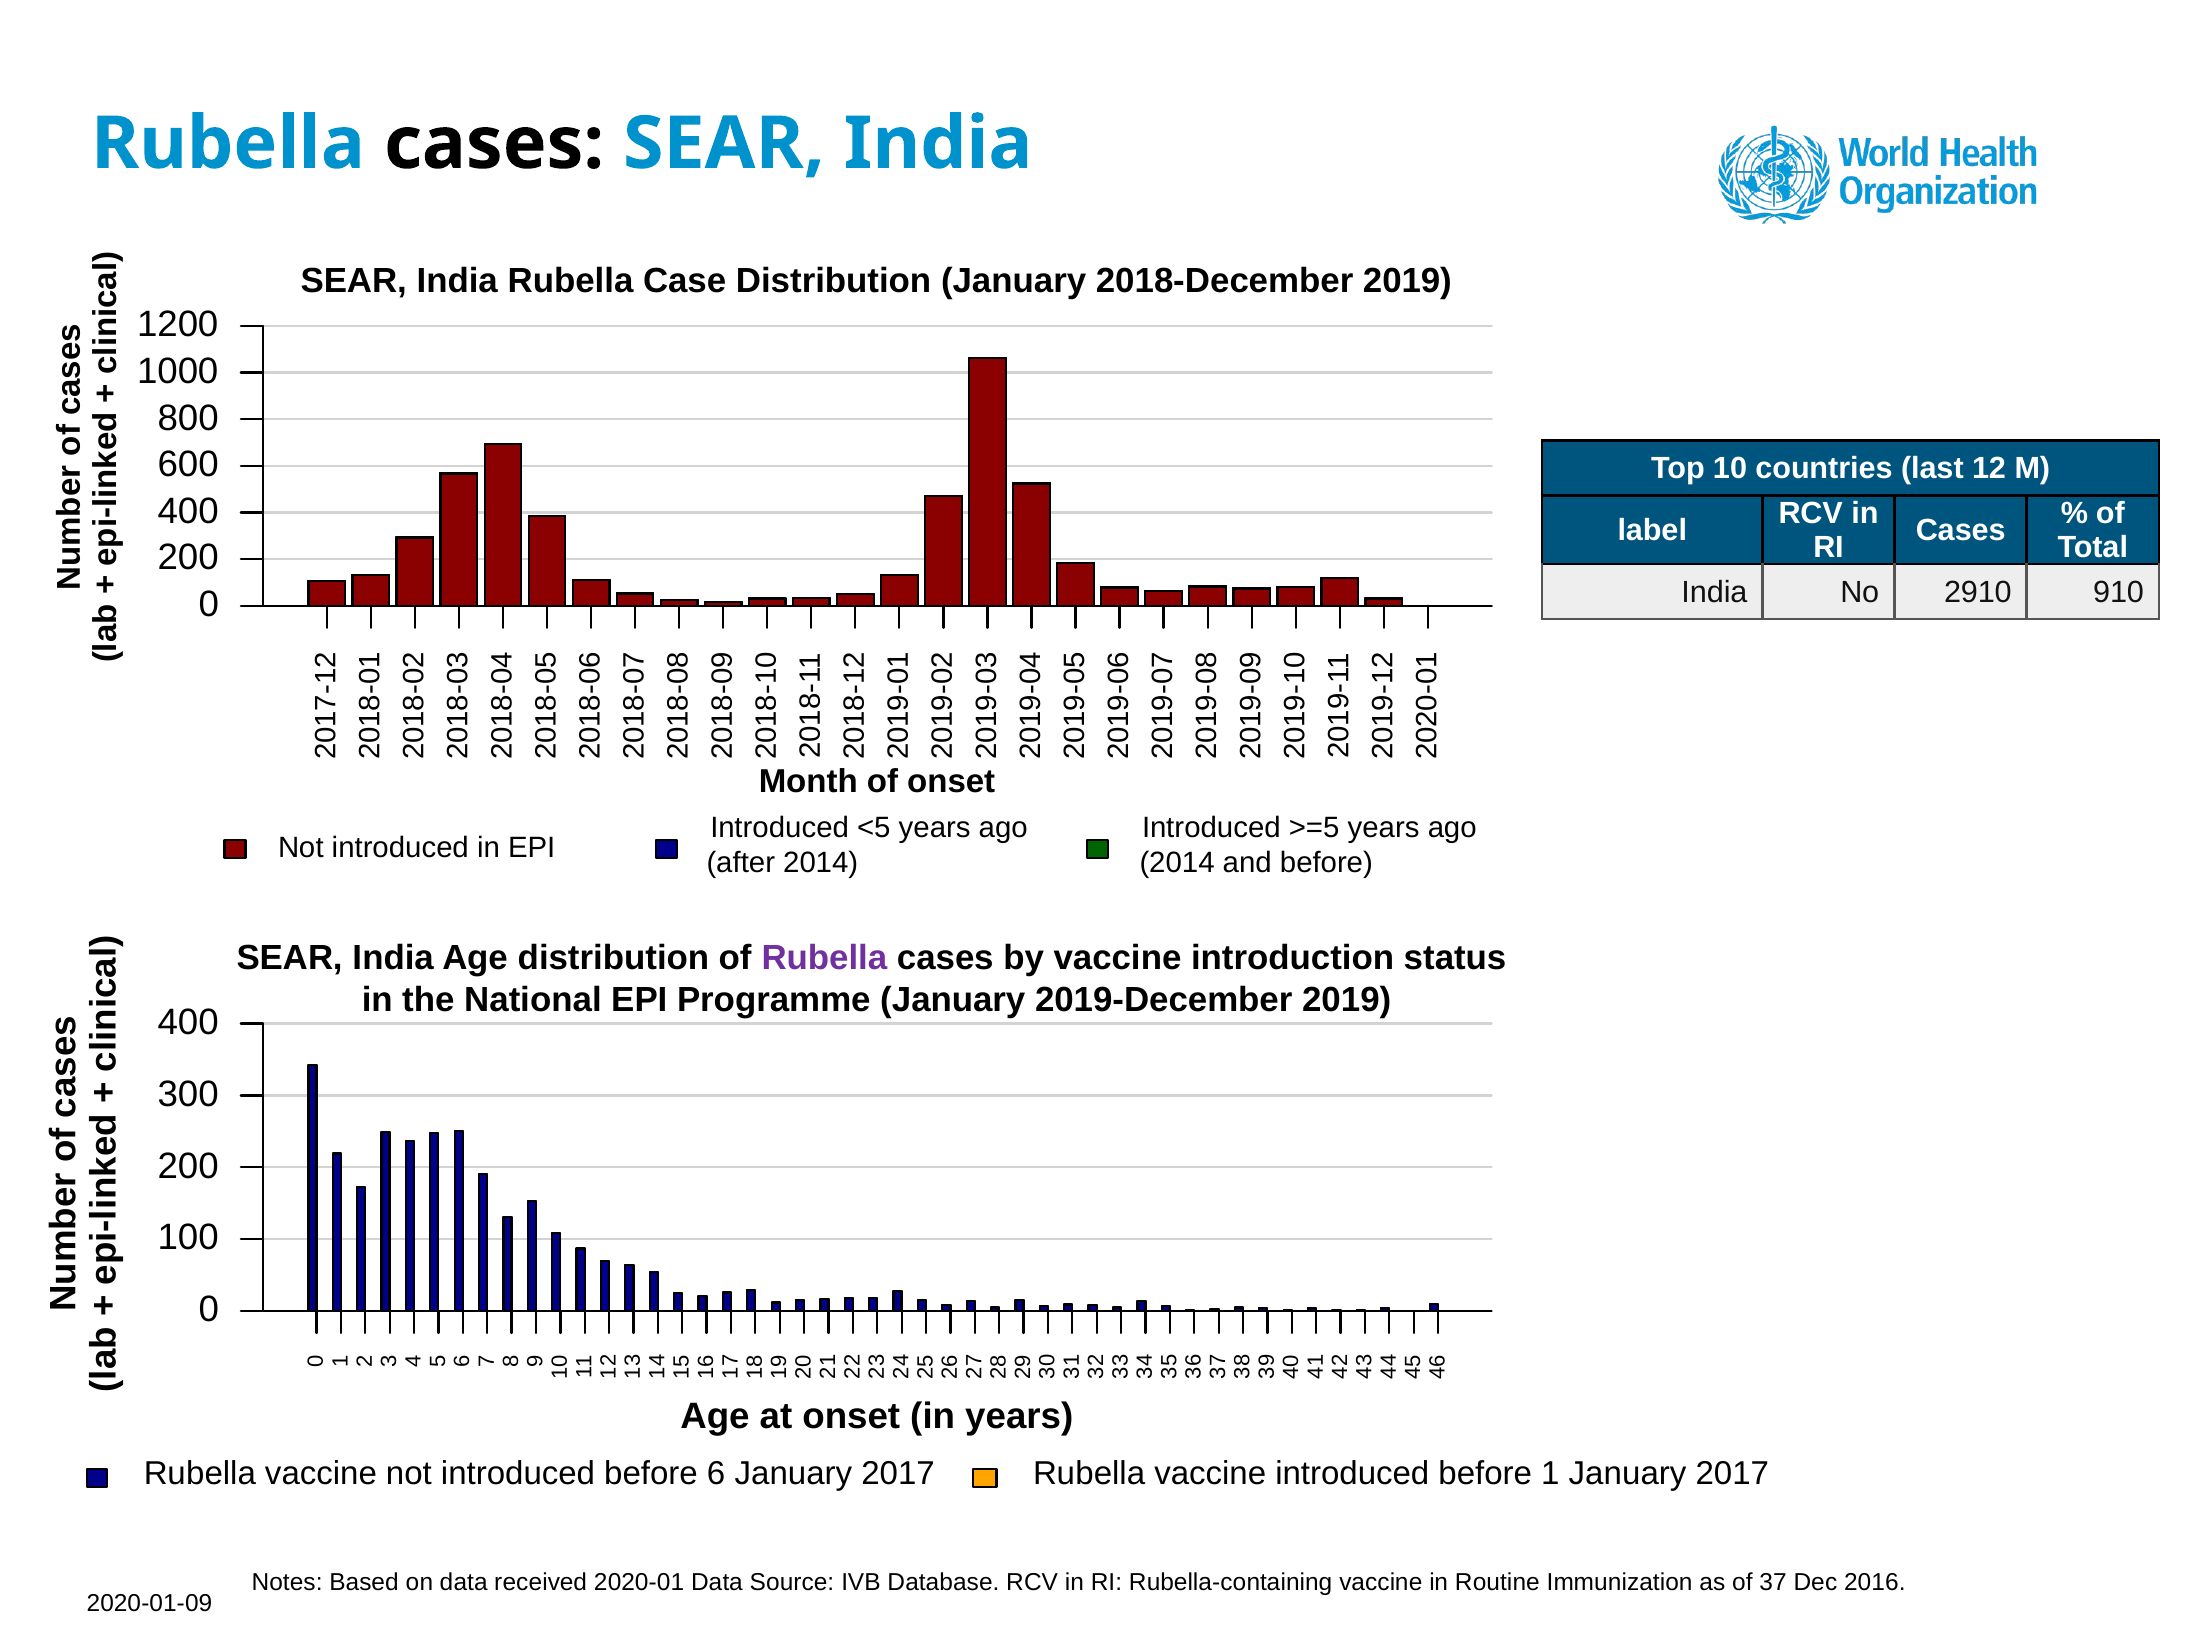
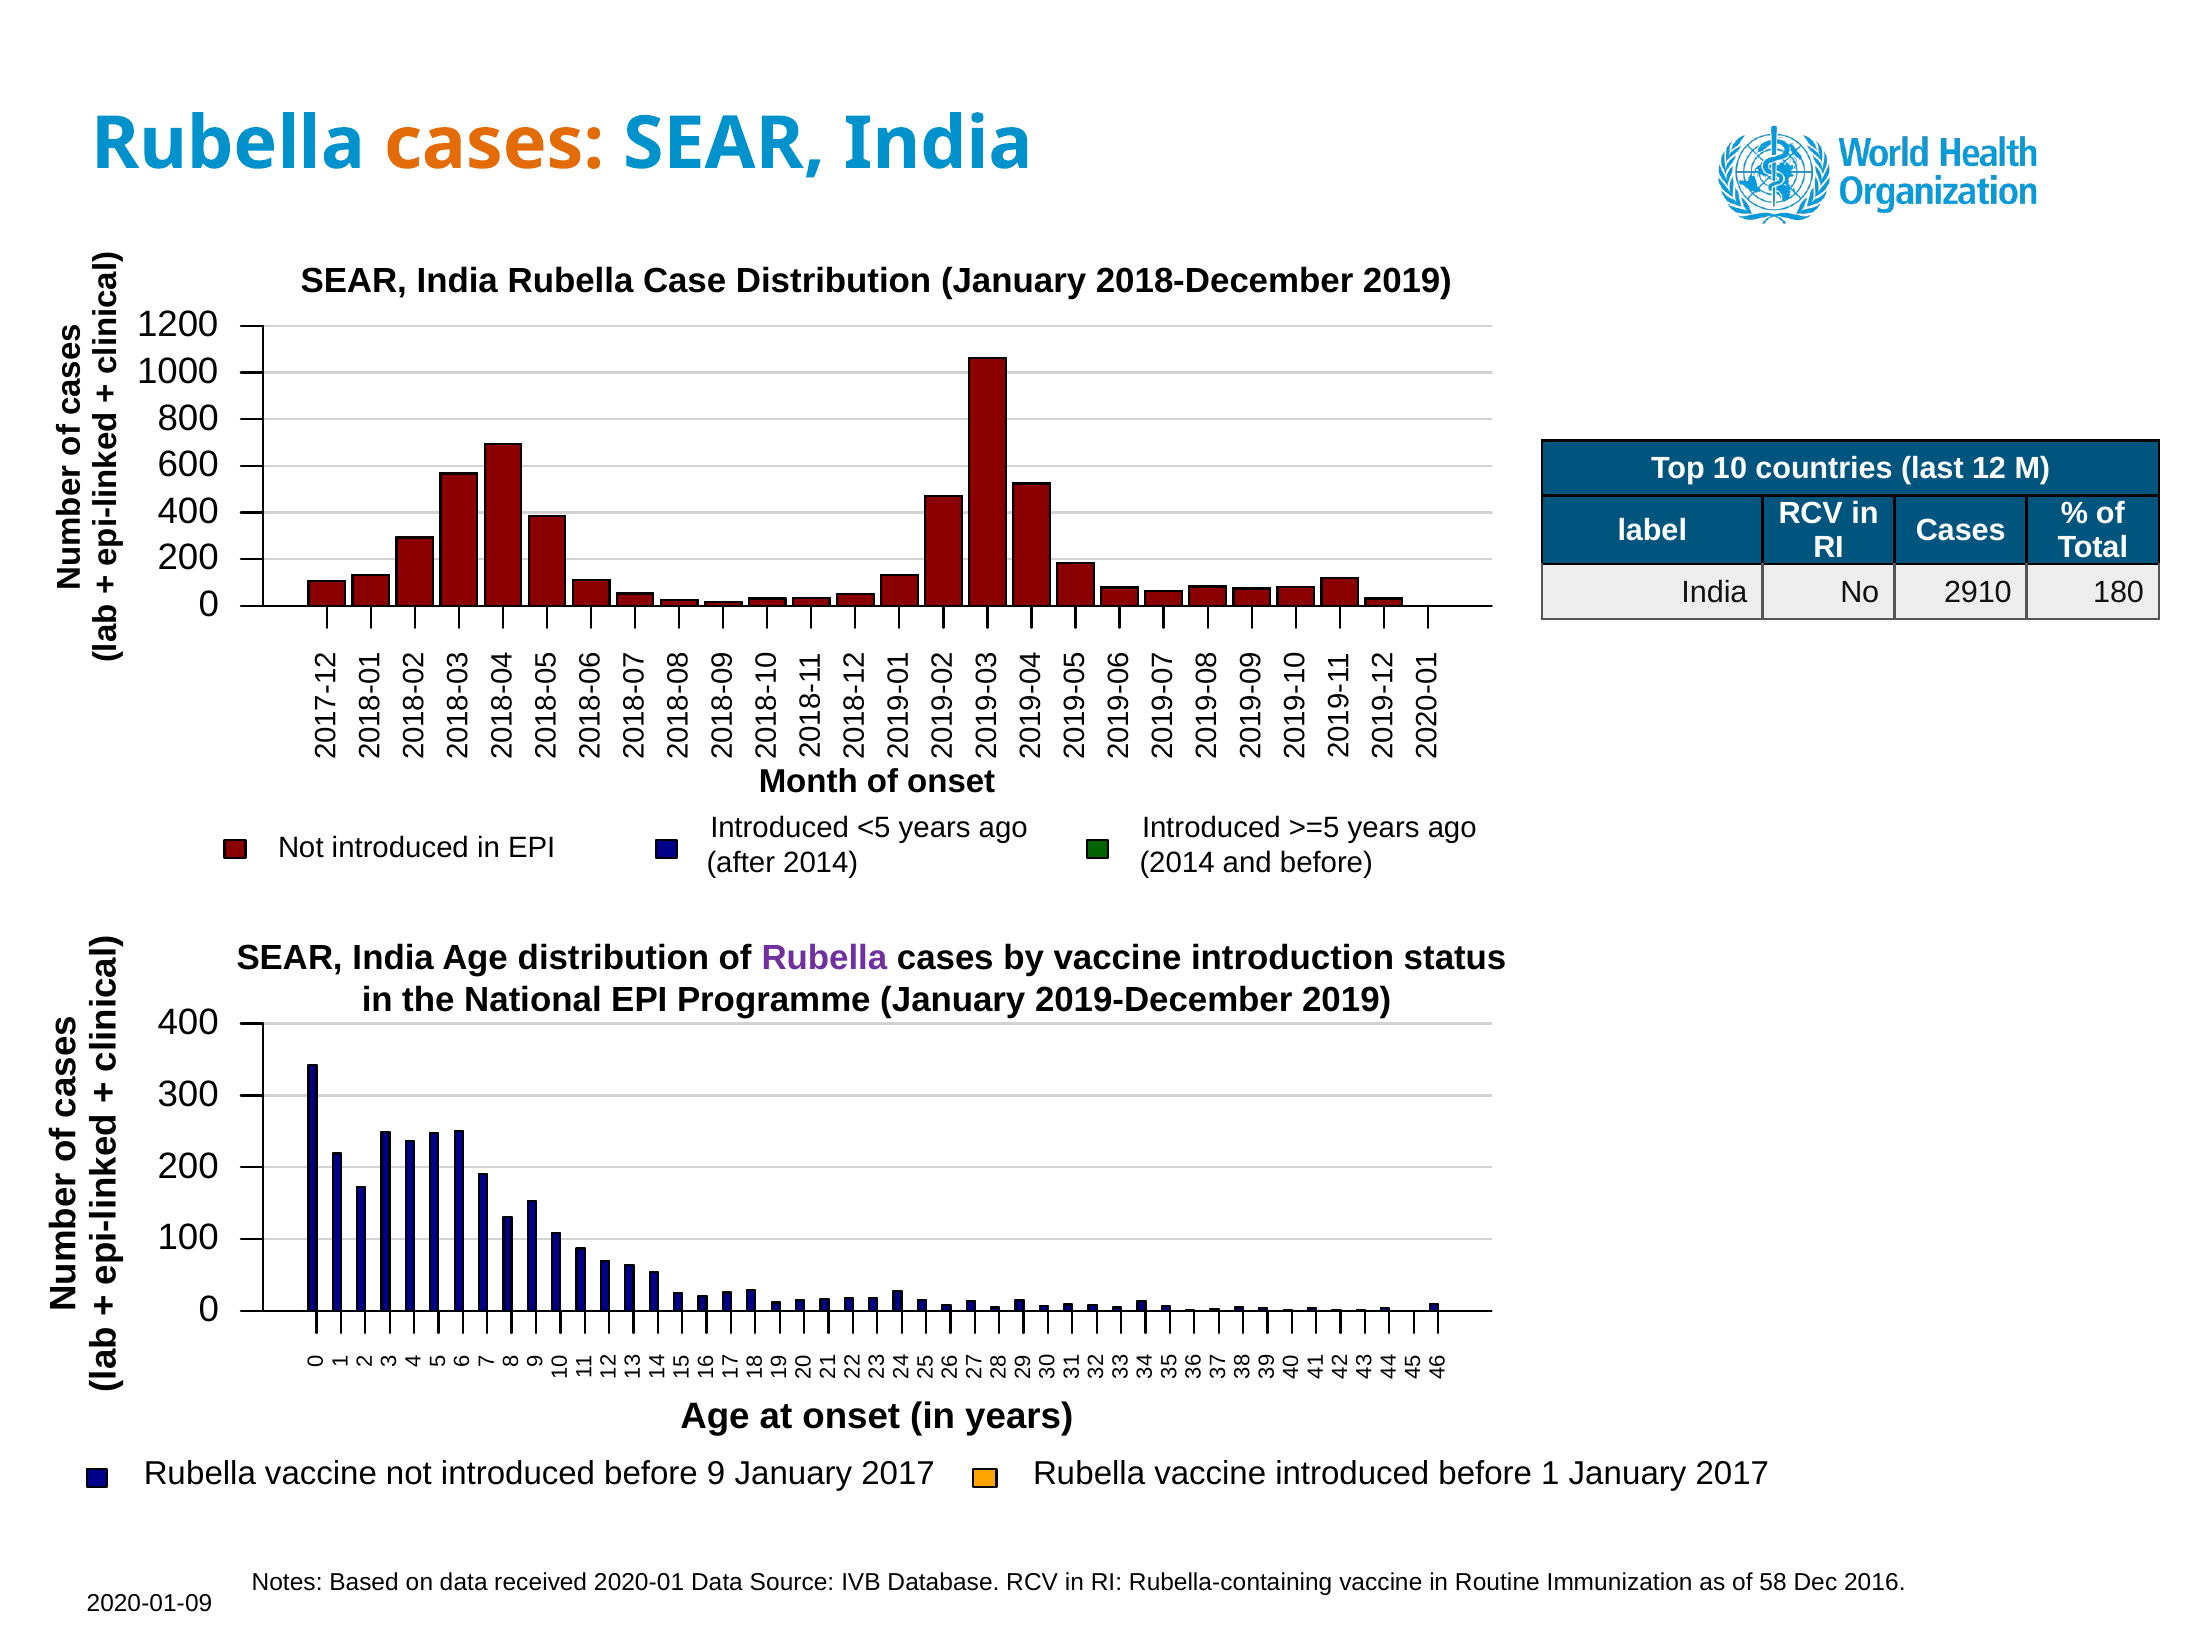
cases at (494, 144) colour: black -> orange
910: 910 -> 180
before 6: 6 -> 9
37: 37 -> 58
